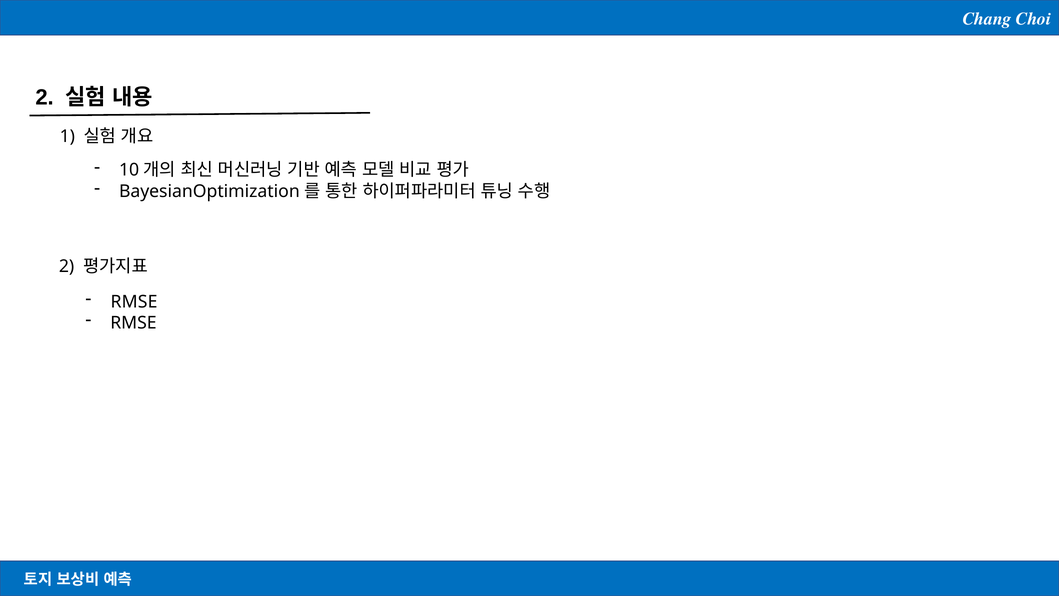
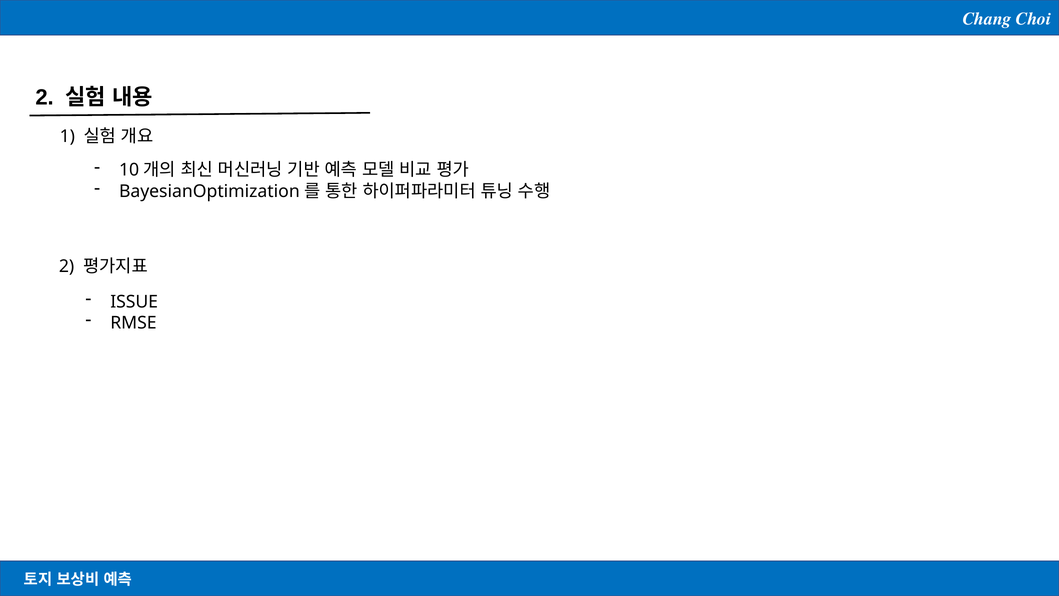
RMSE at (134, 302): RMSE -> ISSUE
